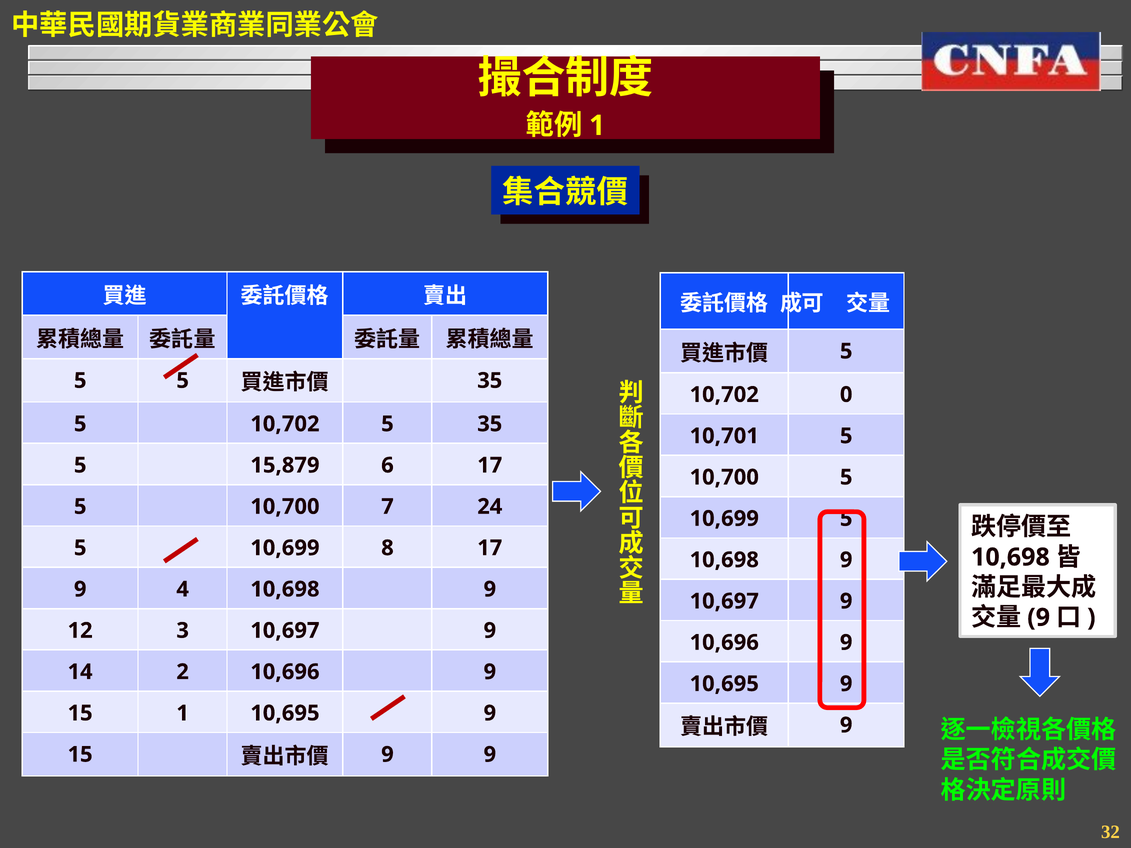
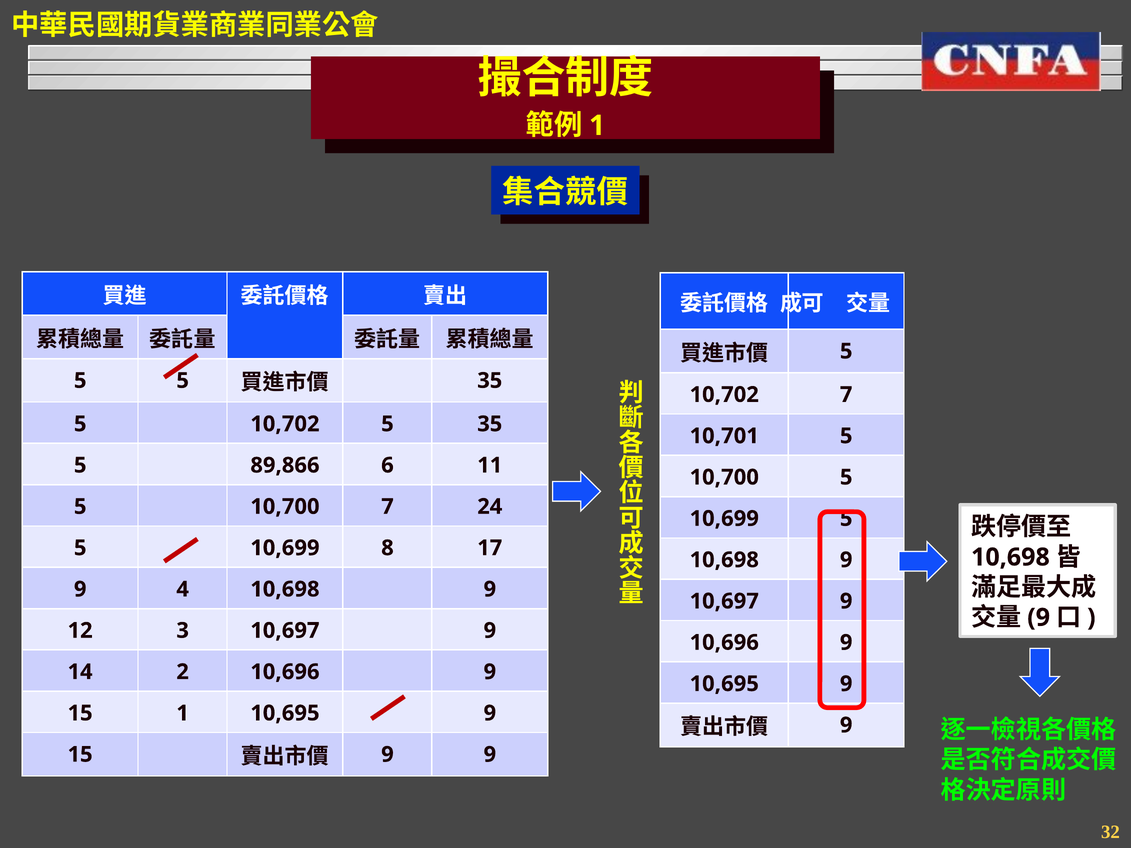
10,702 0: 0 -> 7
15,879: 15,879 -> 89,866
6 17: 17 -> 11
